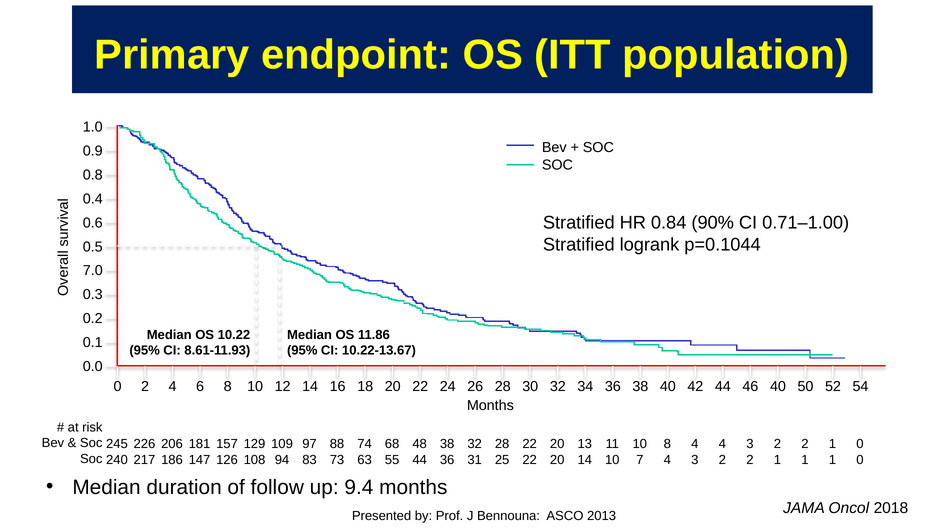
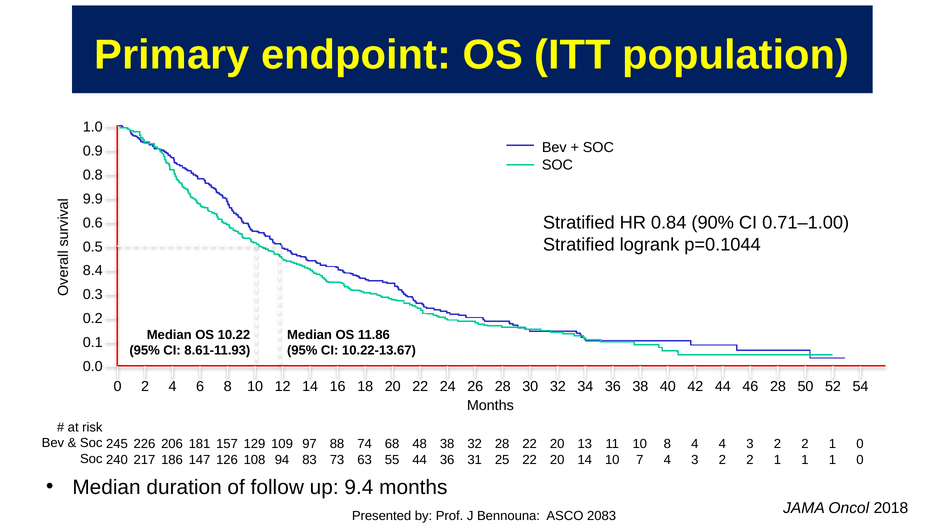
0.4: 0.4 -> 9.9
7.0: 7.0 -> 8.4
46 40: 40 -> 28
2013: 2013 -> 2083
